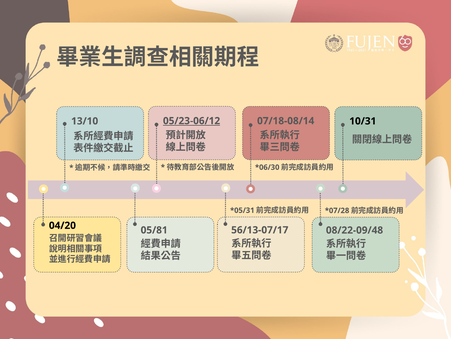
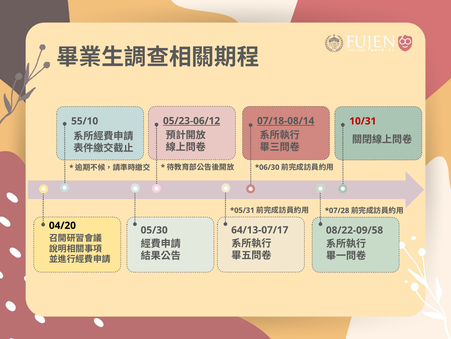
07/18-08/14 underline: none -> present
13/10: 13/10 -> 55/10
10/31 colour: black -> red
56/13-07/17: 56/13-07/17 -> 64/13-07/17
05/81: 05/81 -> 05/30
08/22-09/48: 08/22-09/48 -> 08/22-09/58
